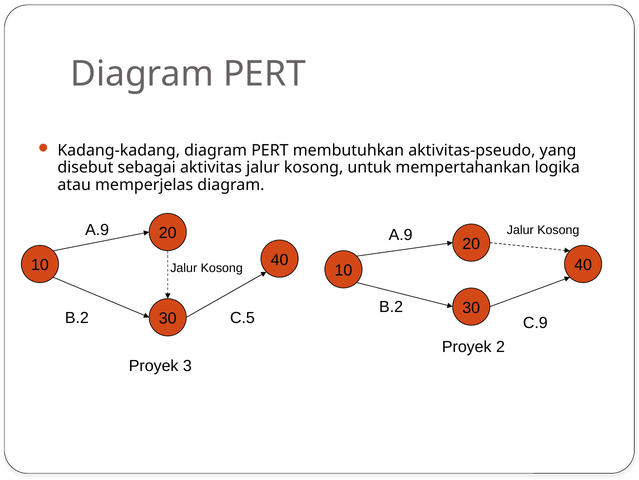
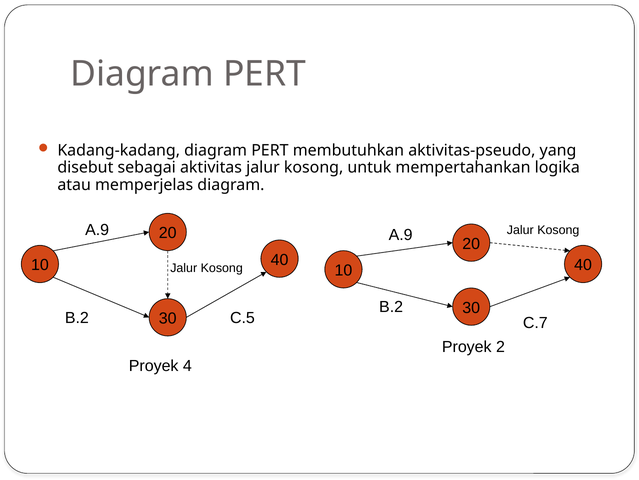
C.9: C.9 -> C.7
3: 3 -> 4
